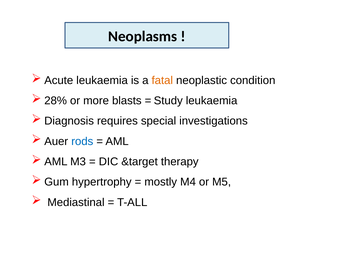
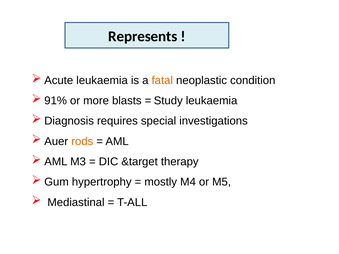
Neoplasms: Neoplasms -> Represents
28%: 28% -> 91%
rods colour: blue -> orange
